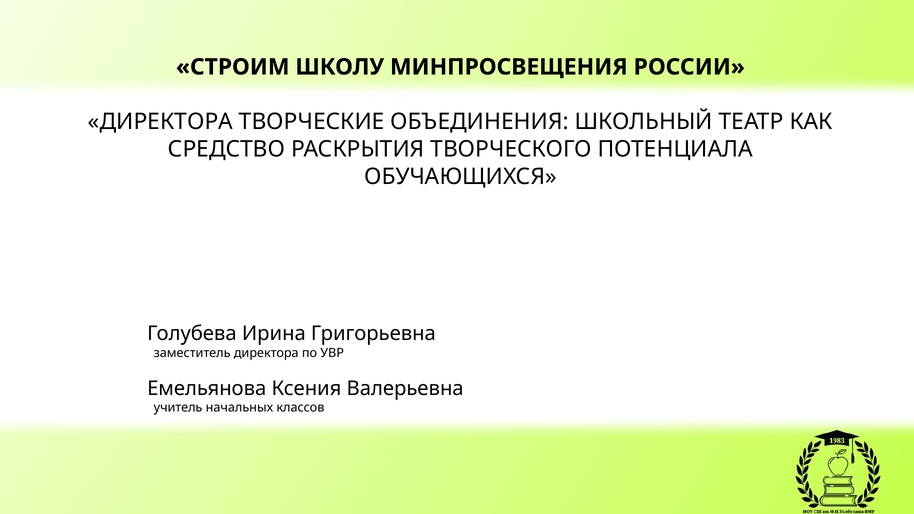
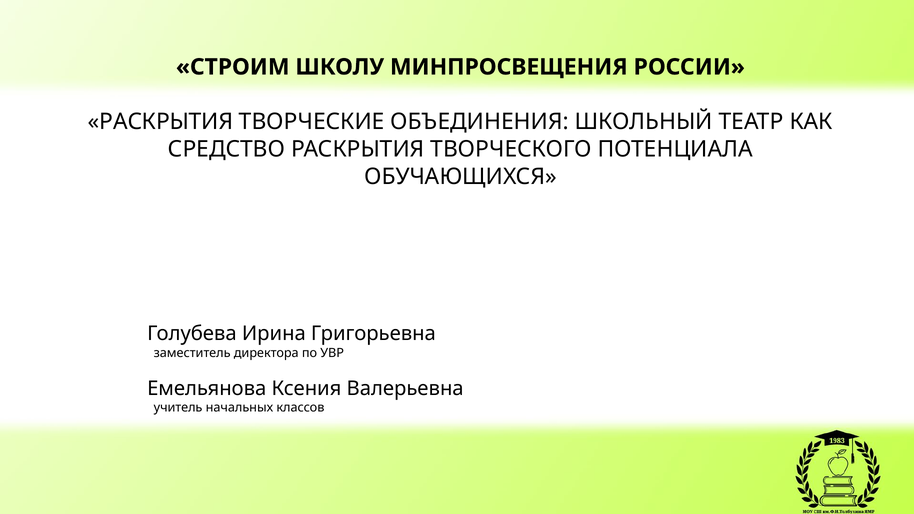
ДИРЕКТОРА at (160, 122): ДИРЕКТОРА -> РАСКРЫТИЯ
